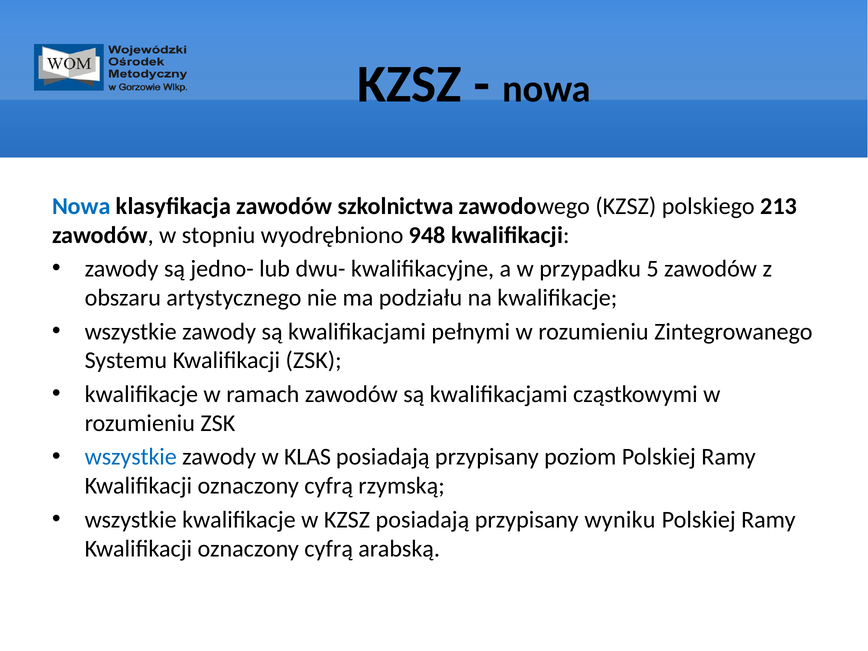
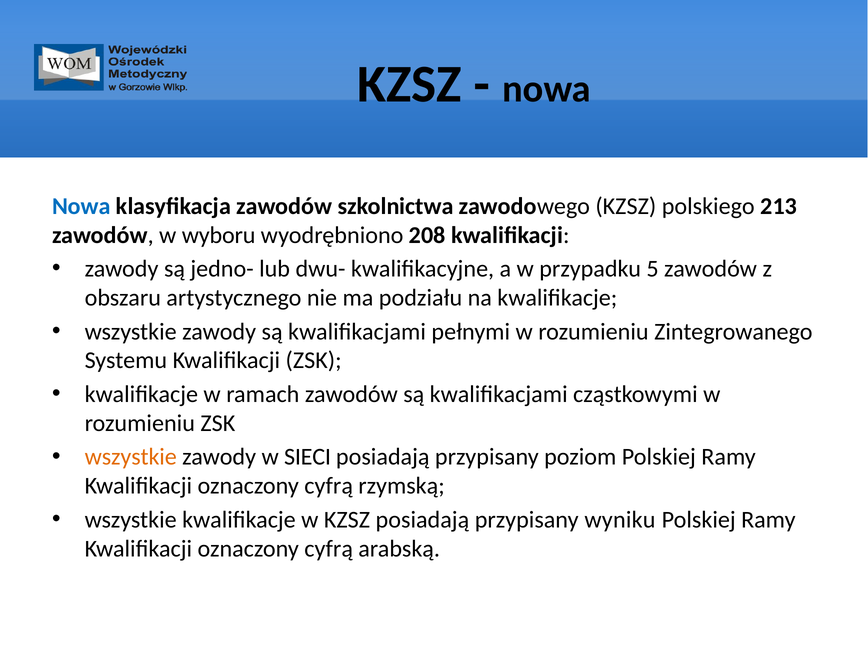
stopniu: stopniu -> wyboru
948: 948 -> 208
wszystkie at (131, 457) colour: blue -> orange
KLAS: KLAS -> SIECI
